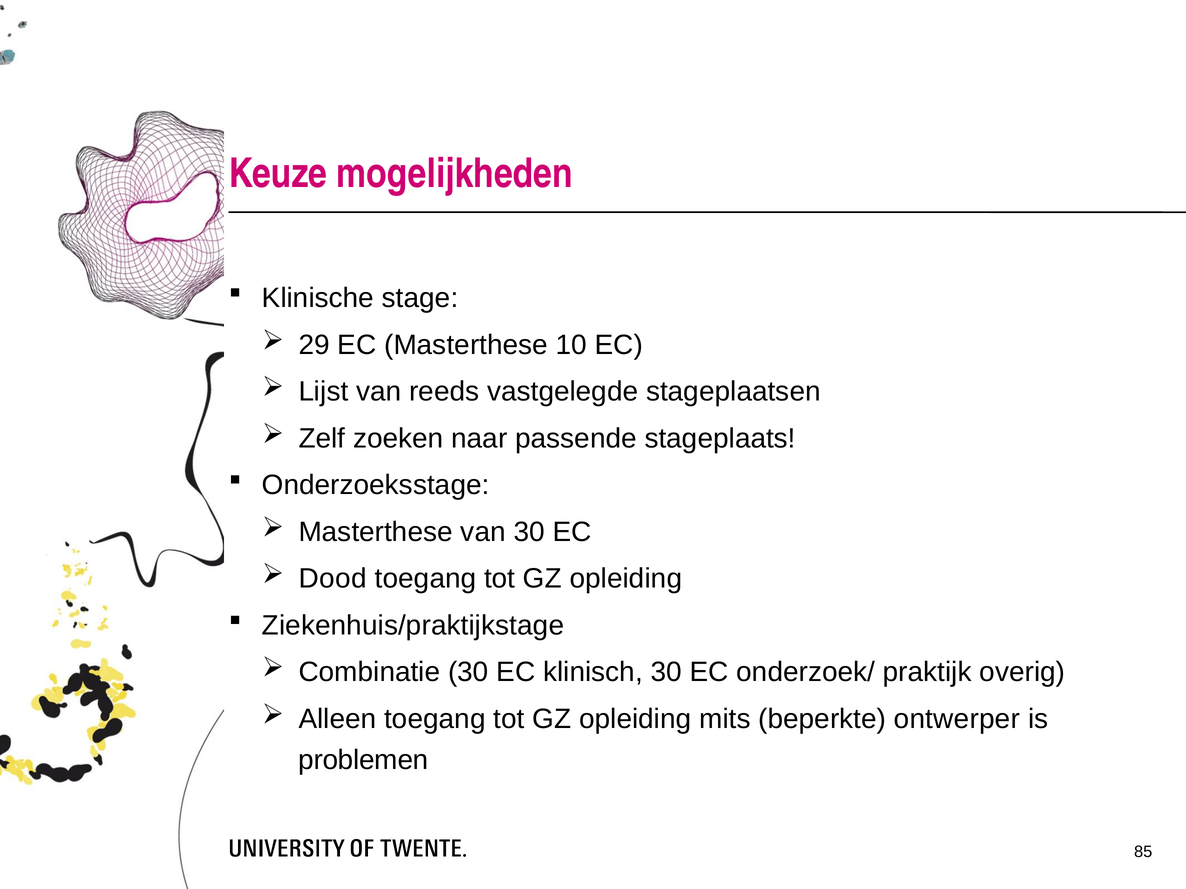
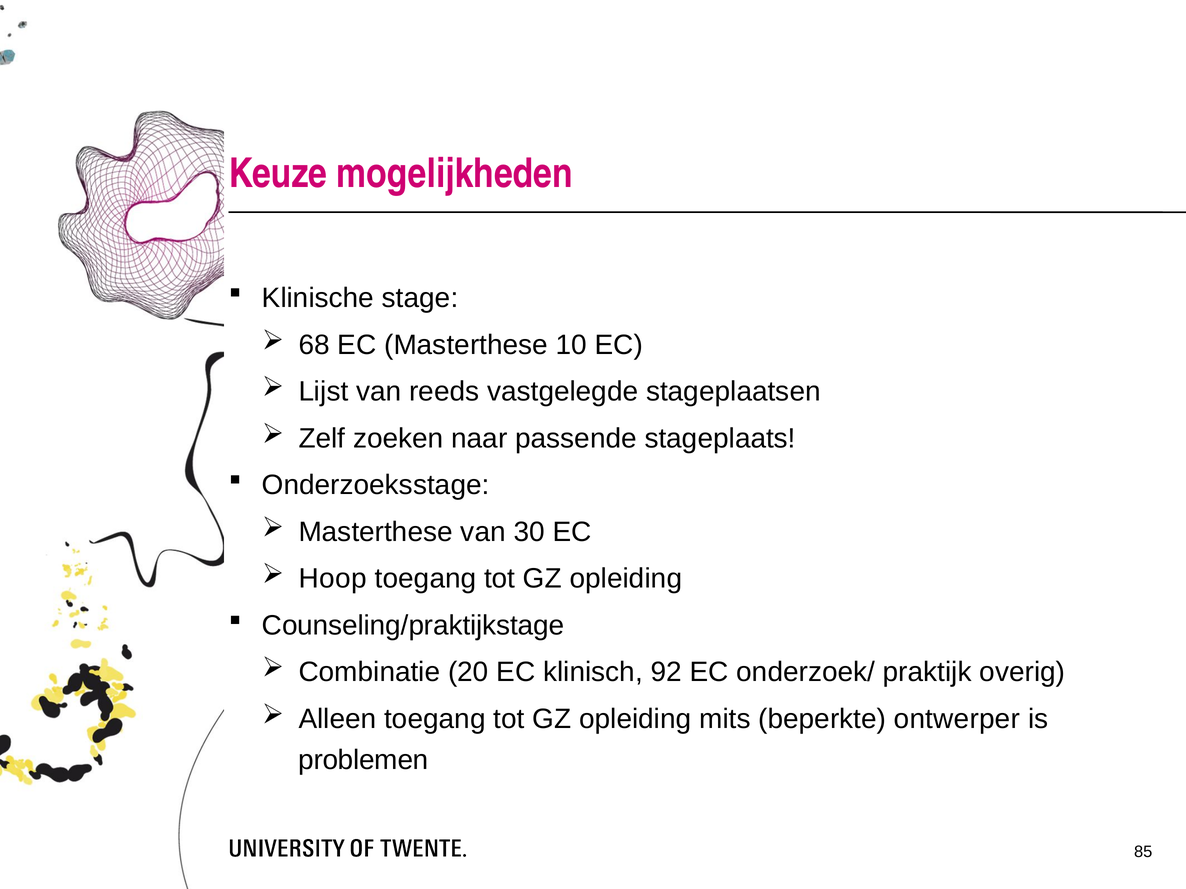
29: 29 -> 68
Dood: Dood -> Hoop
Ziekenhuis/praktijkstage: Ziekenhuis/praktijkstage -> Counseling/praktijkstage
Combinatie 30: 30 -> 20
klinisch 30: 30 -> 92
